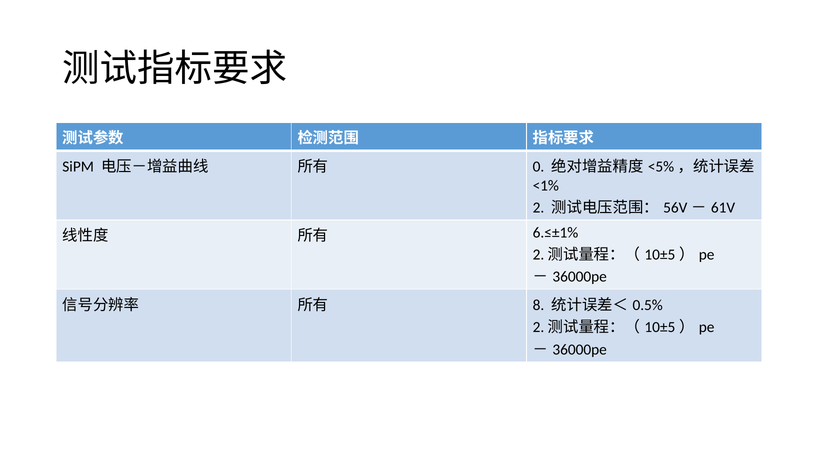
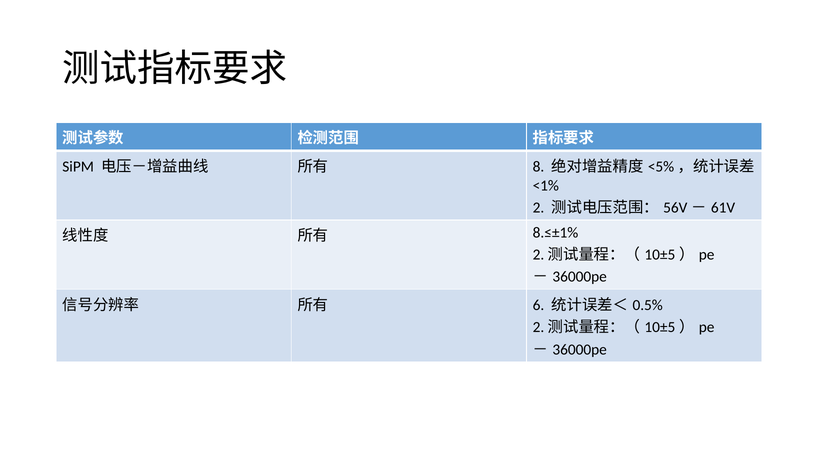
0: 0 -> 8
6.≤±1%: 6.≤±1% -> 8.≤±1%
8: 8 -> 6
